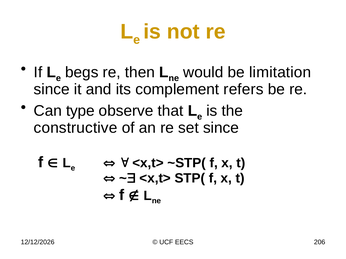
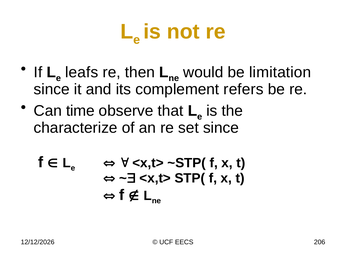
begs: begs -> leafs
type: type -> time
constructive: constructive -> characterize
